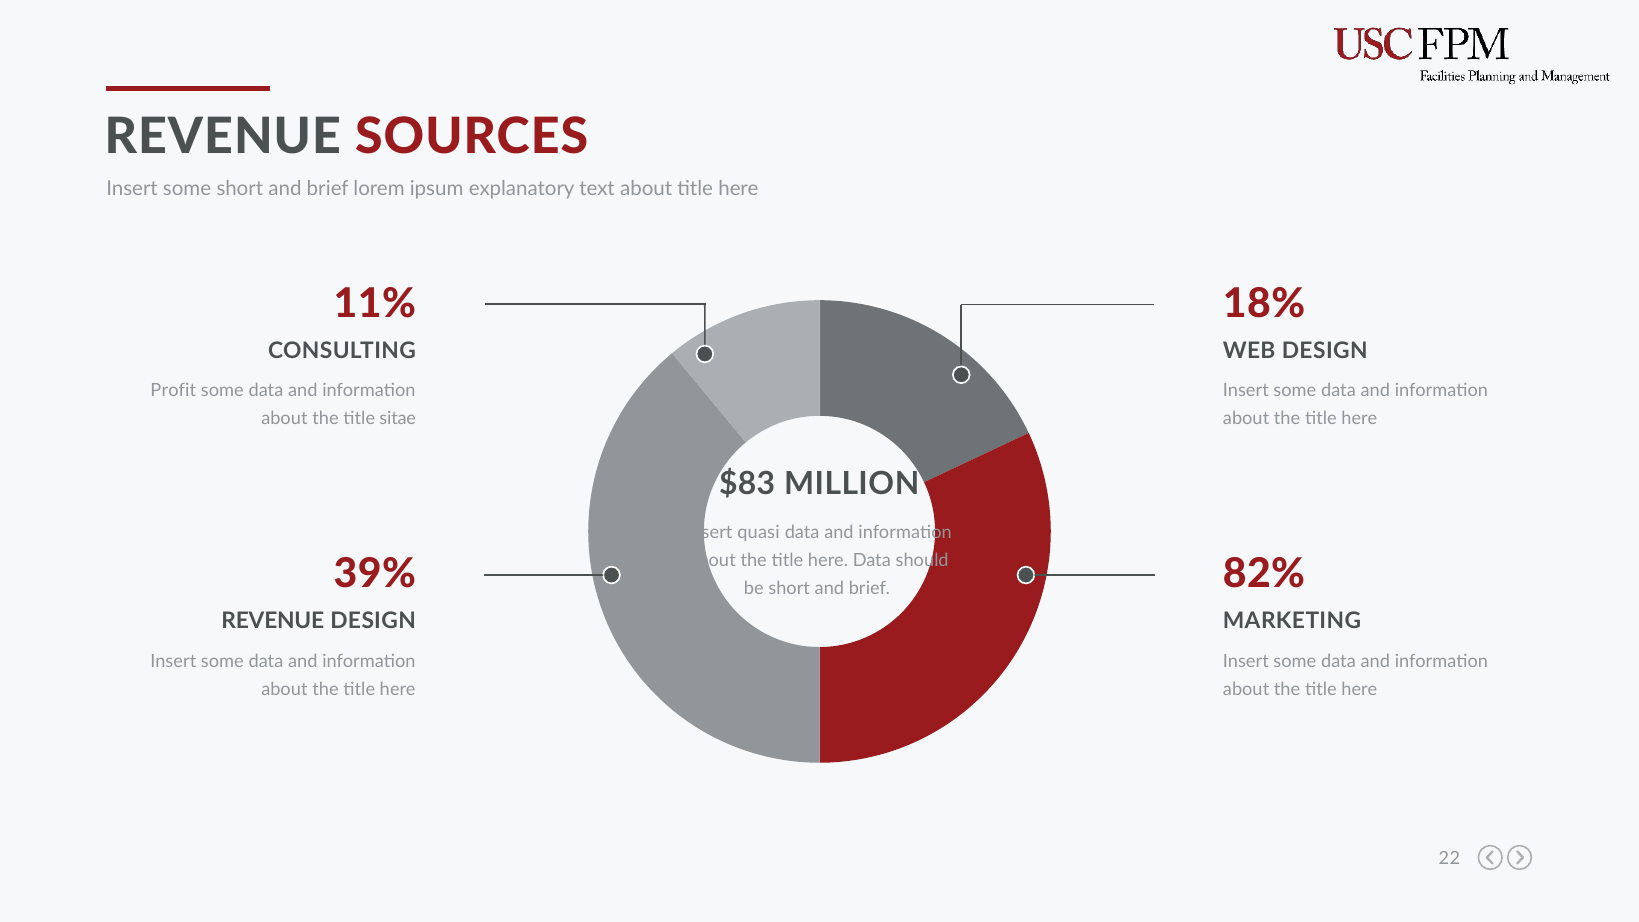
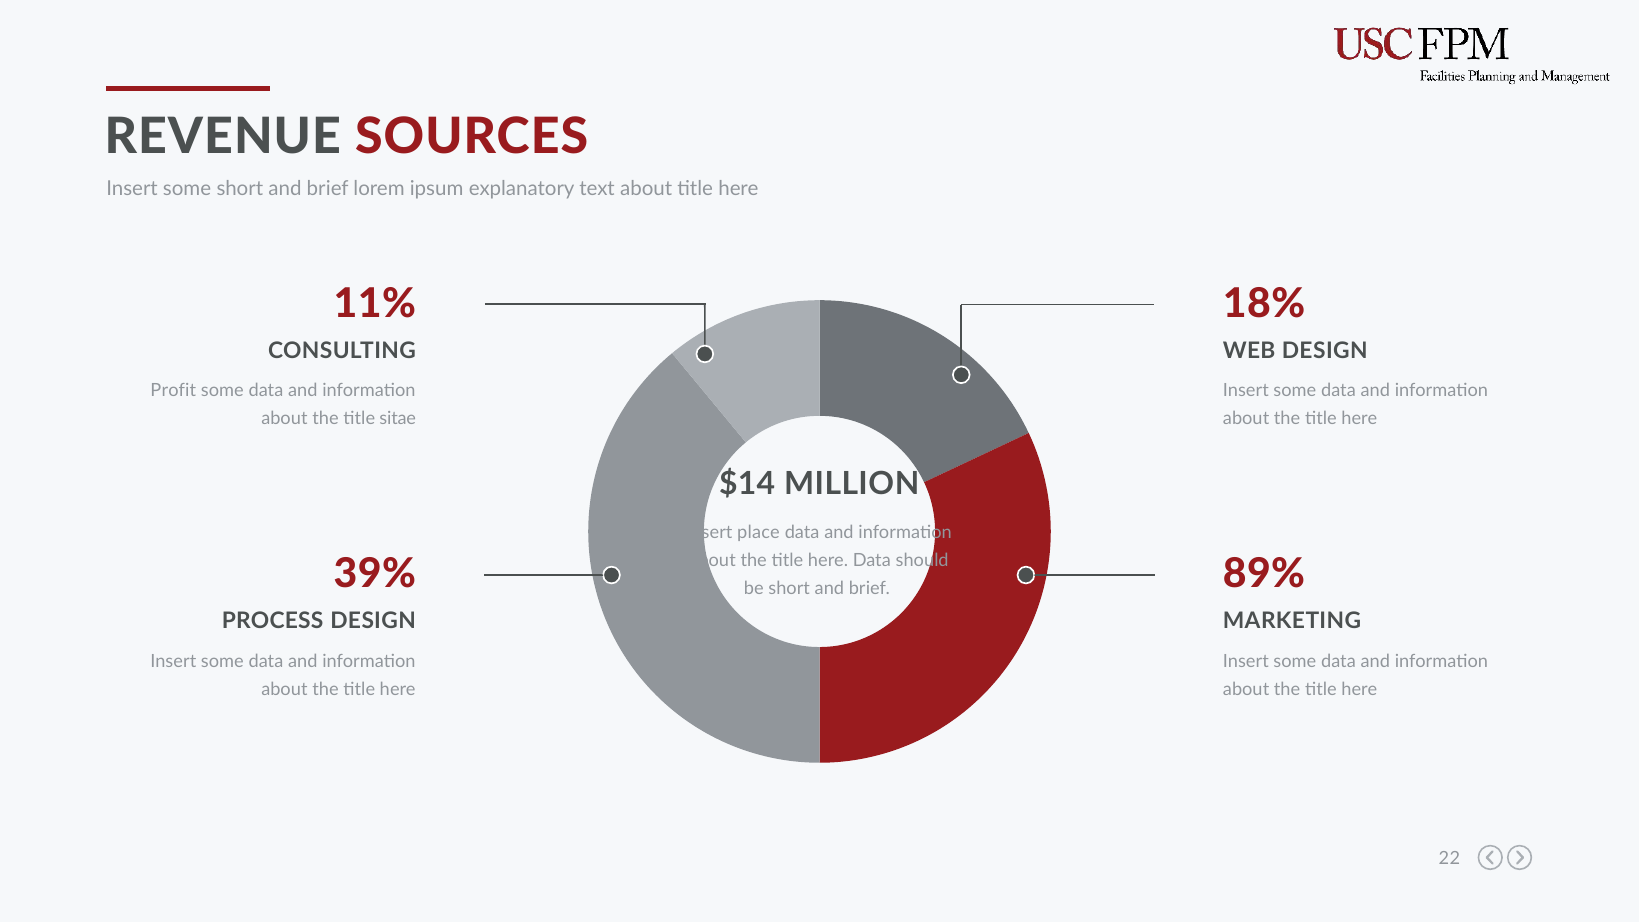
$83: $83 -> $14
quasi: quasi -> place
82%: 82% -> 89%
REVENUE at (273, 621): REVENUE -> PROCESS
